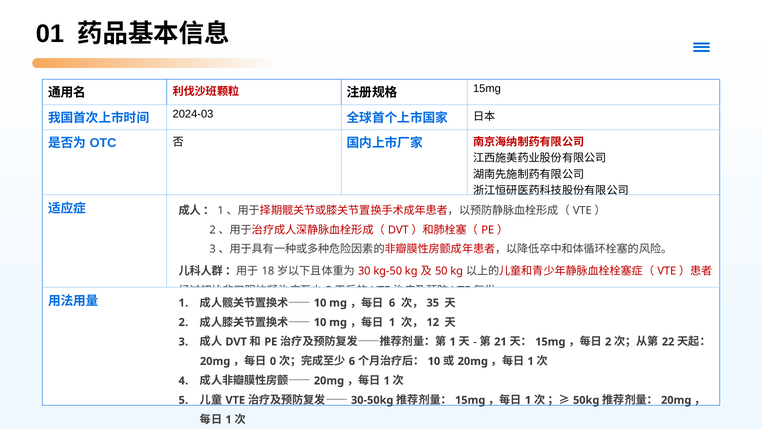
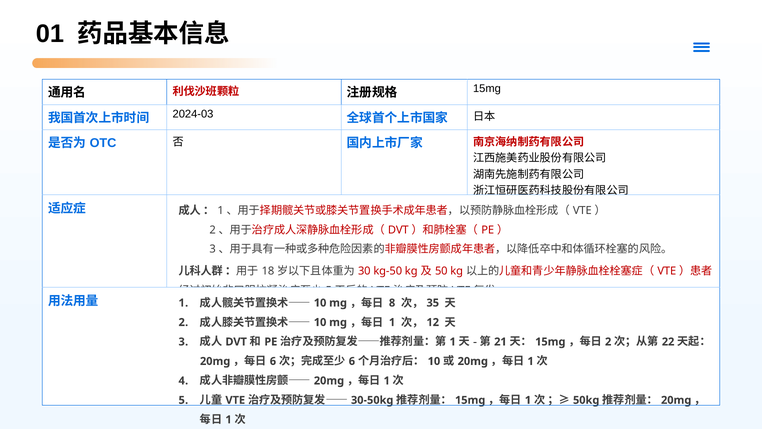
6 at (392, 303): 6 -> 8
0 at (273, 361): 0 -> 6
